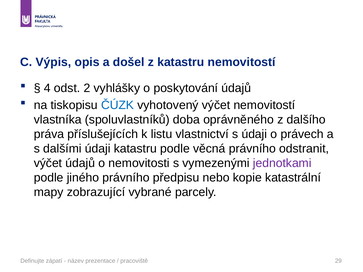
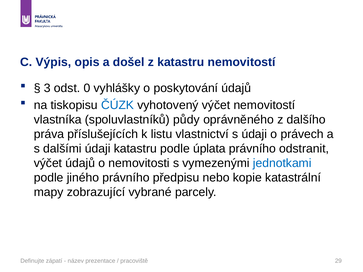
4: 4 -> 3
2: 2 -> 0
doba: doba -> půdy
věcná: věcná -> úplata
jednotkami colour: purple -> blue
